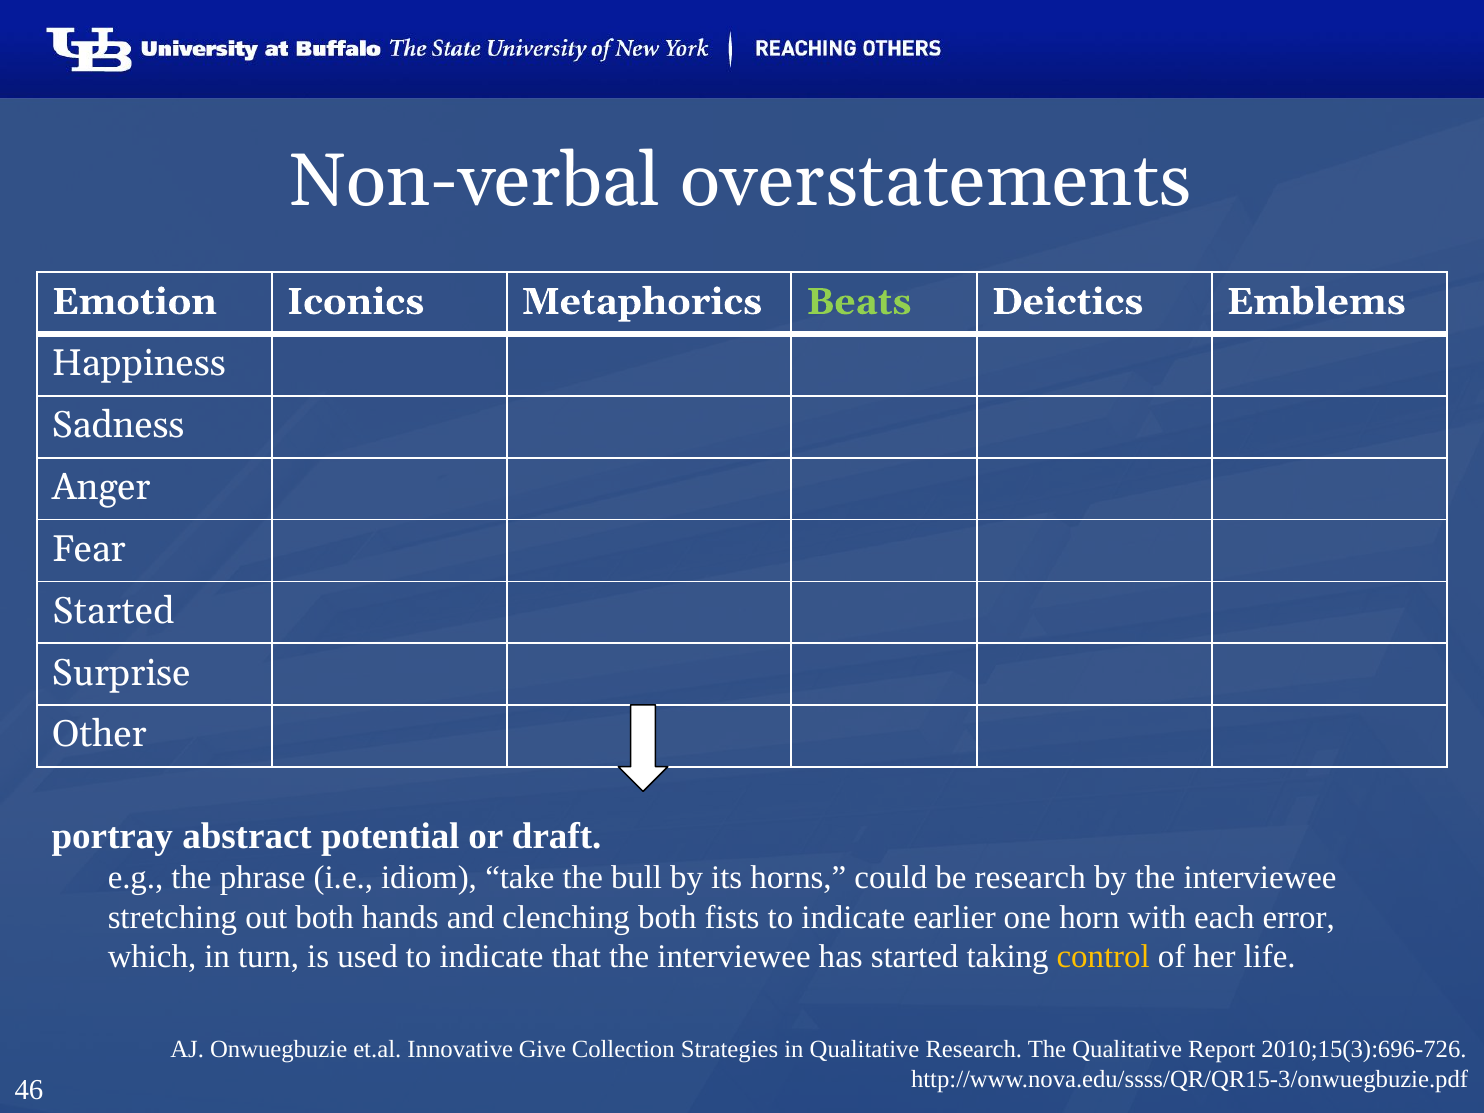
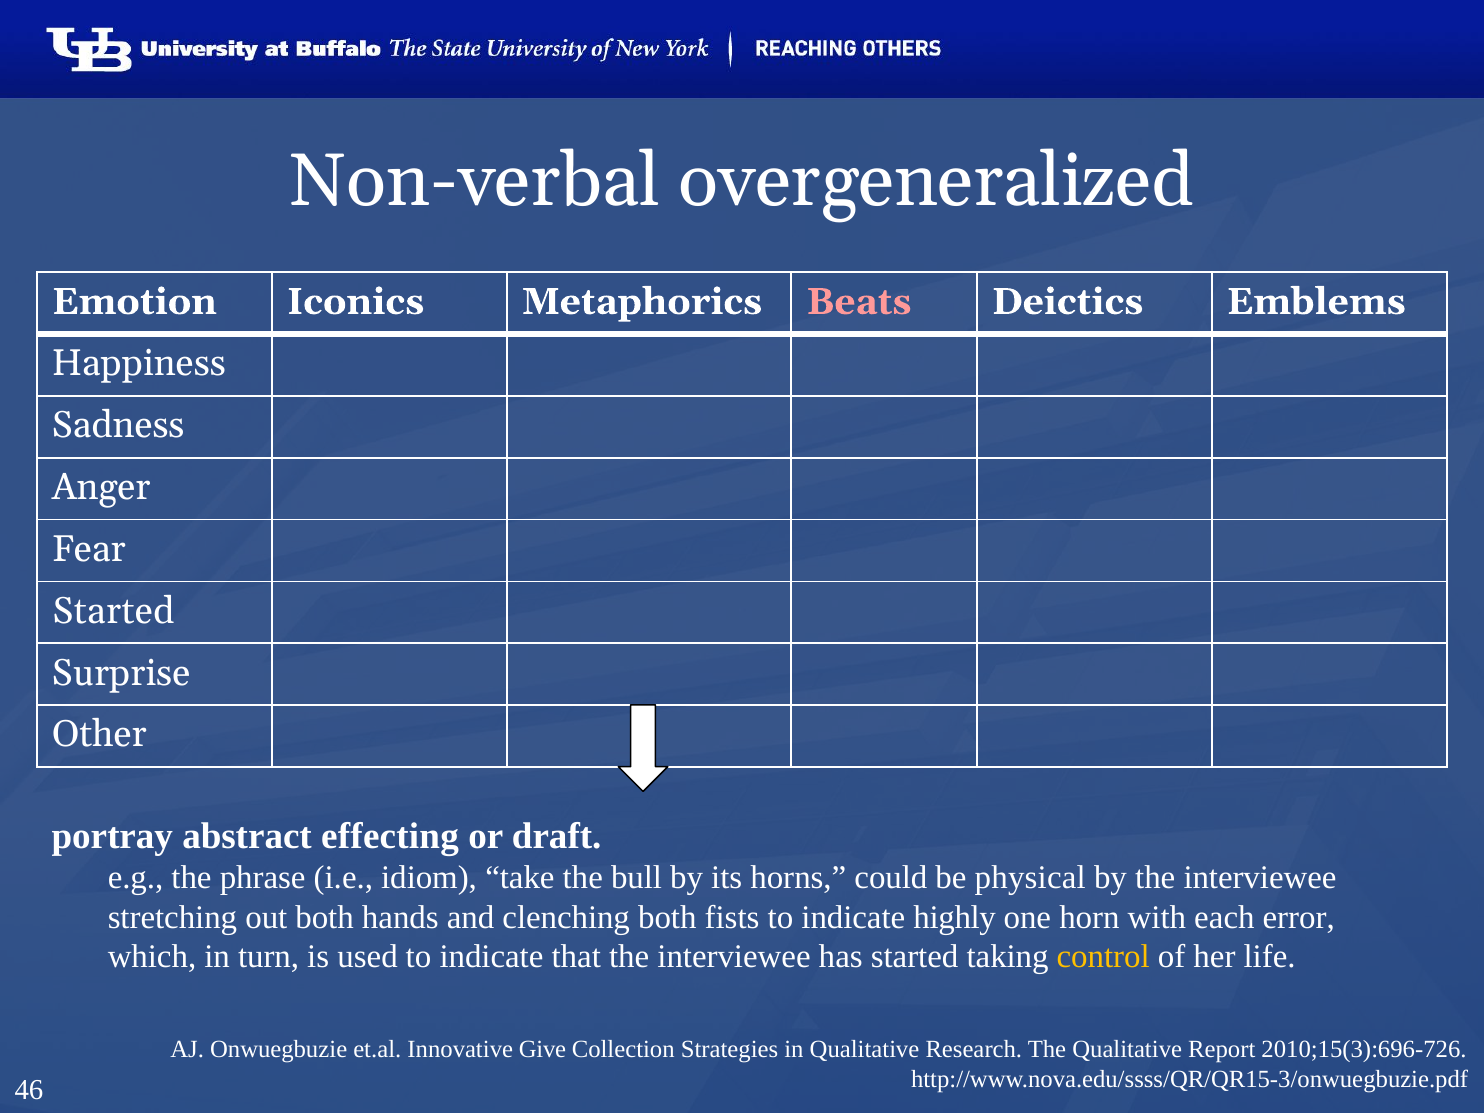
overstatements: overstatements -> overgeneralized
Beats colour: light green -> pink
potential: potential -> effecting
be research: research -> physical
earlier: earlier -> highly
